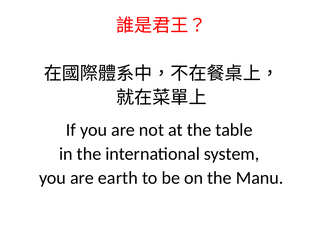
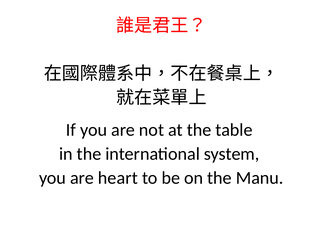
earth: earth -> heart
